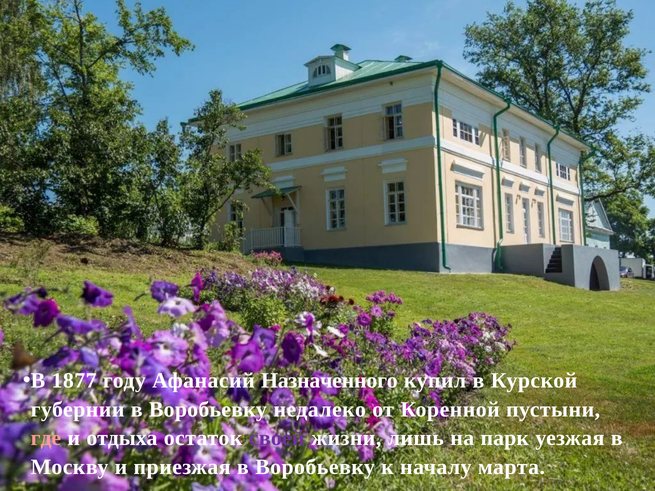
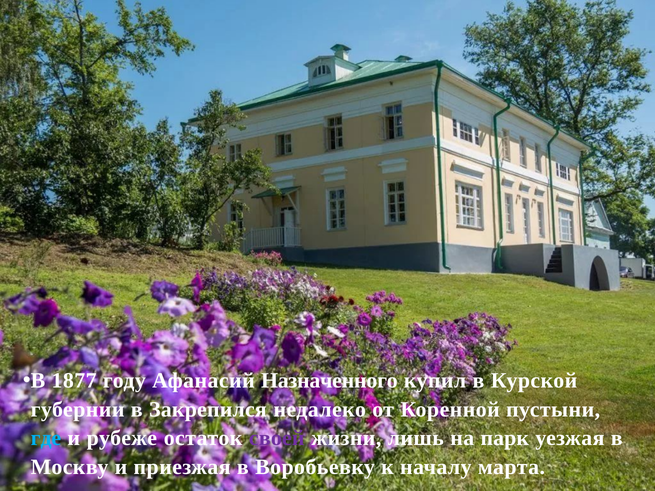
губернии в Воробьевку: Воробьевку -> Закрепился
где colour: pink -> light blue
отдыха: отдыха -> рубеже
